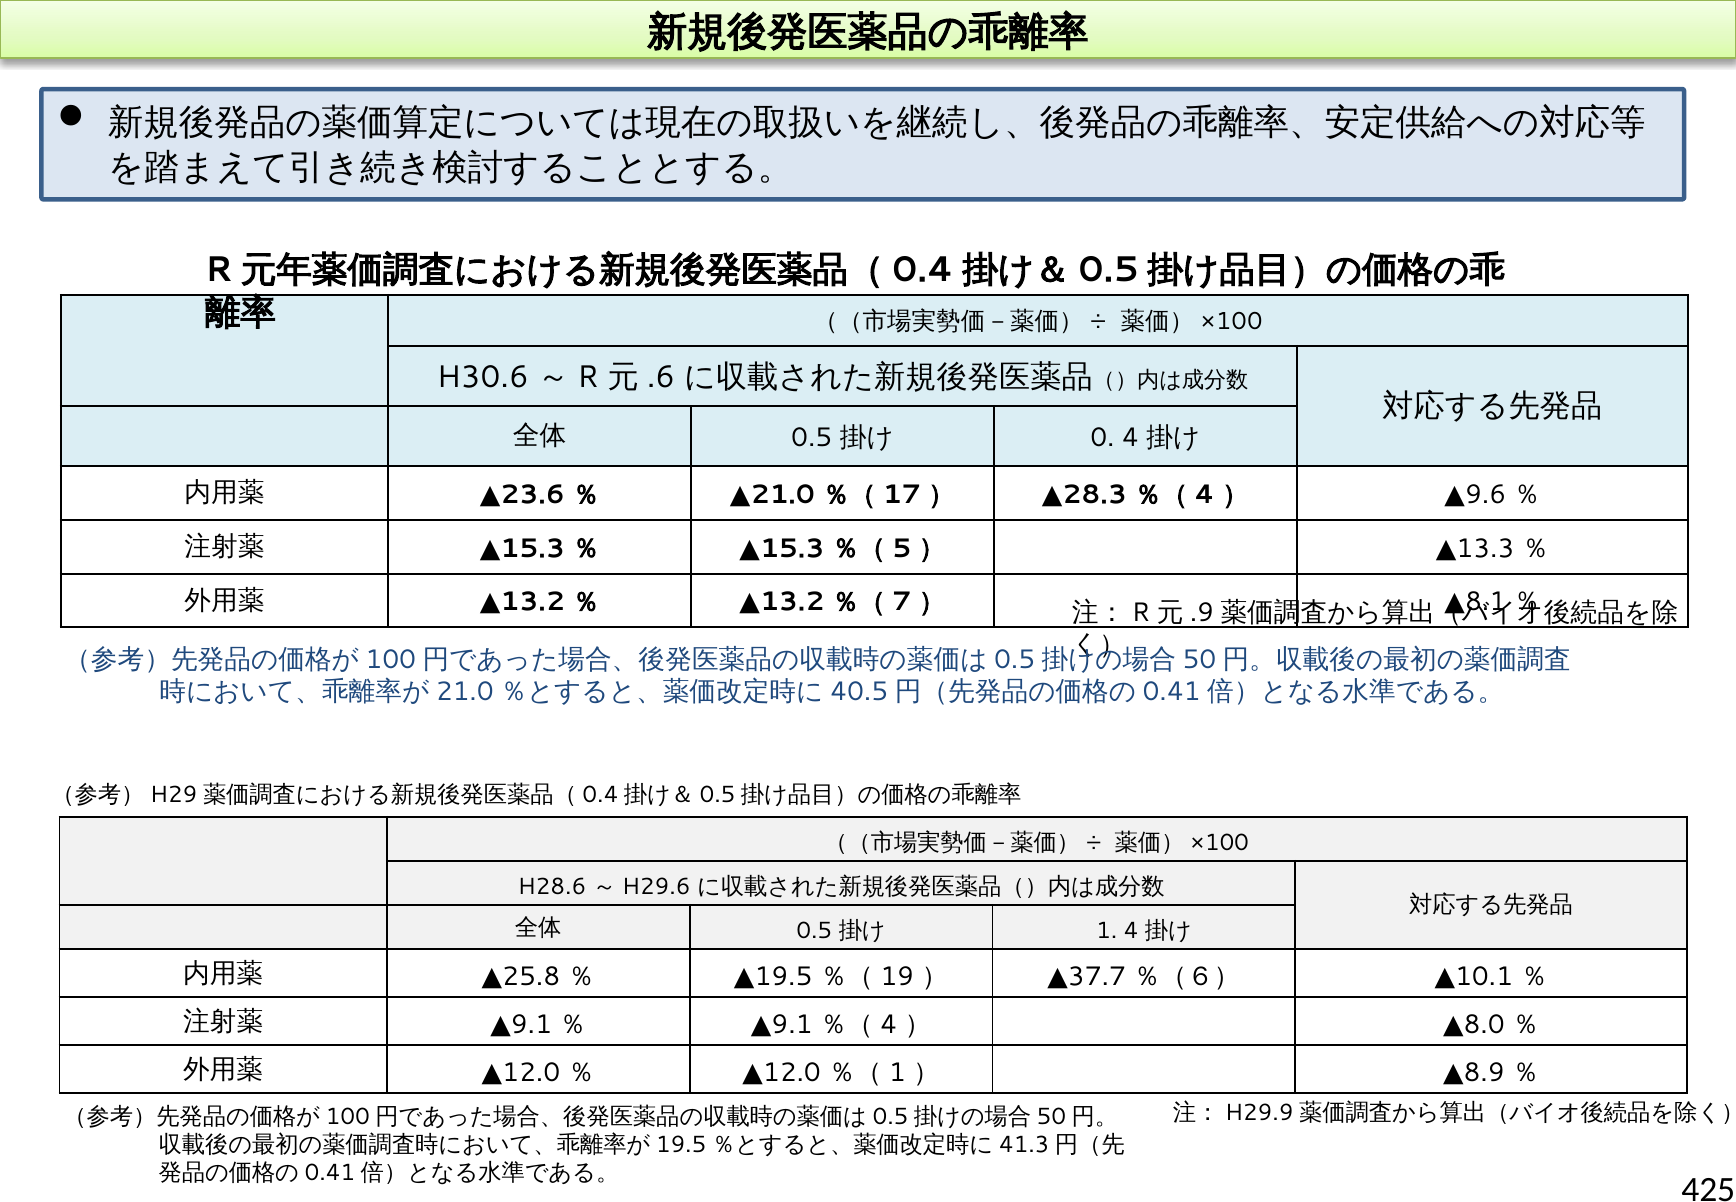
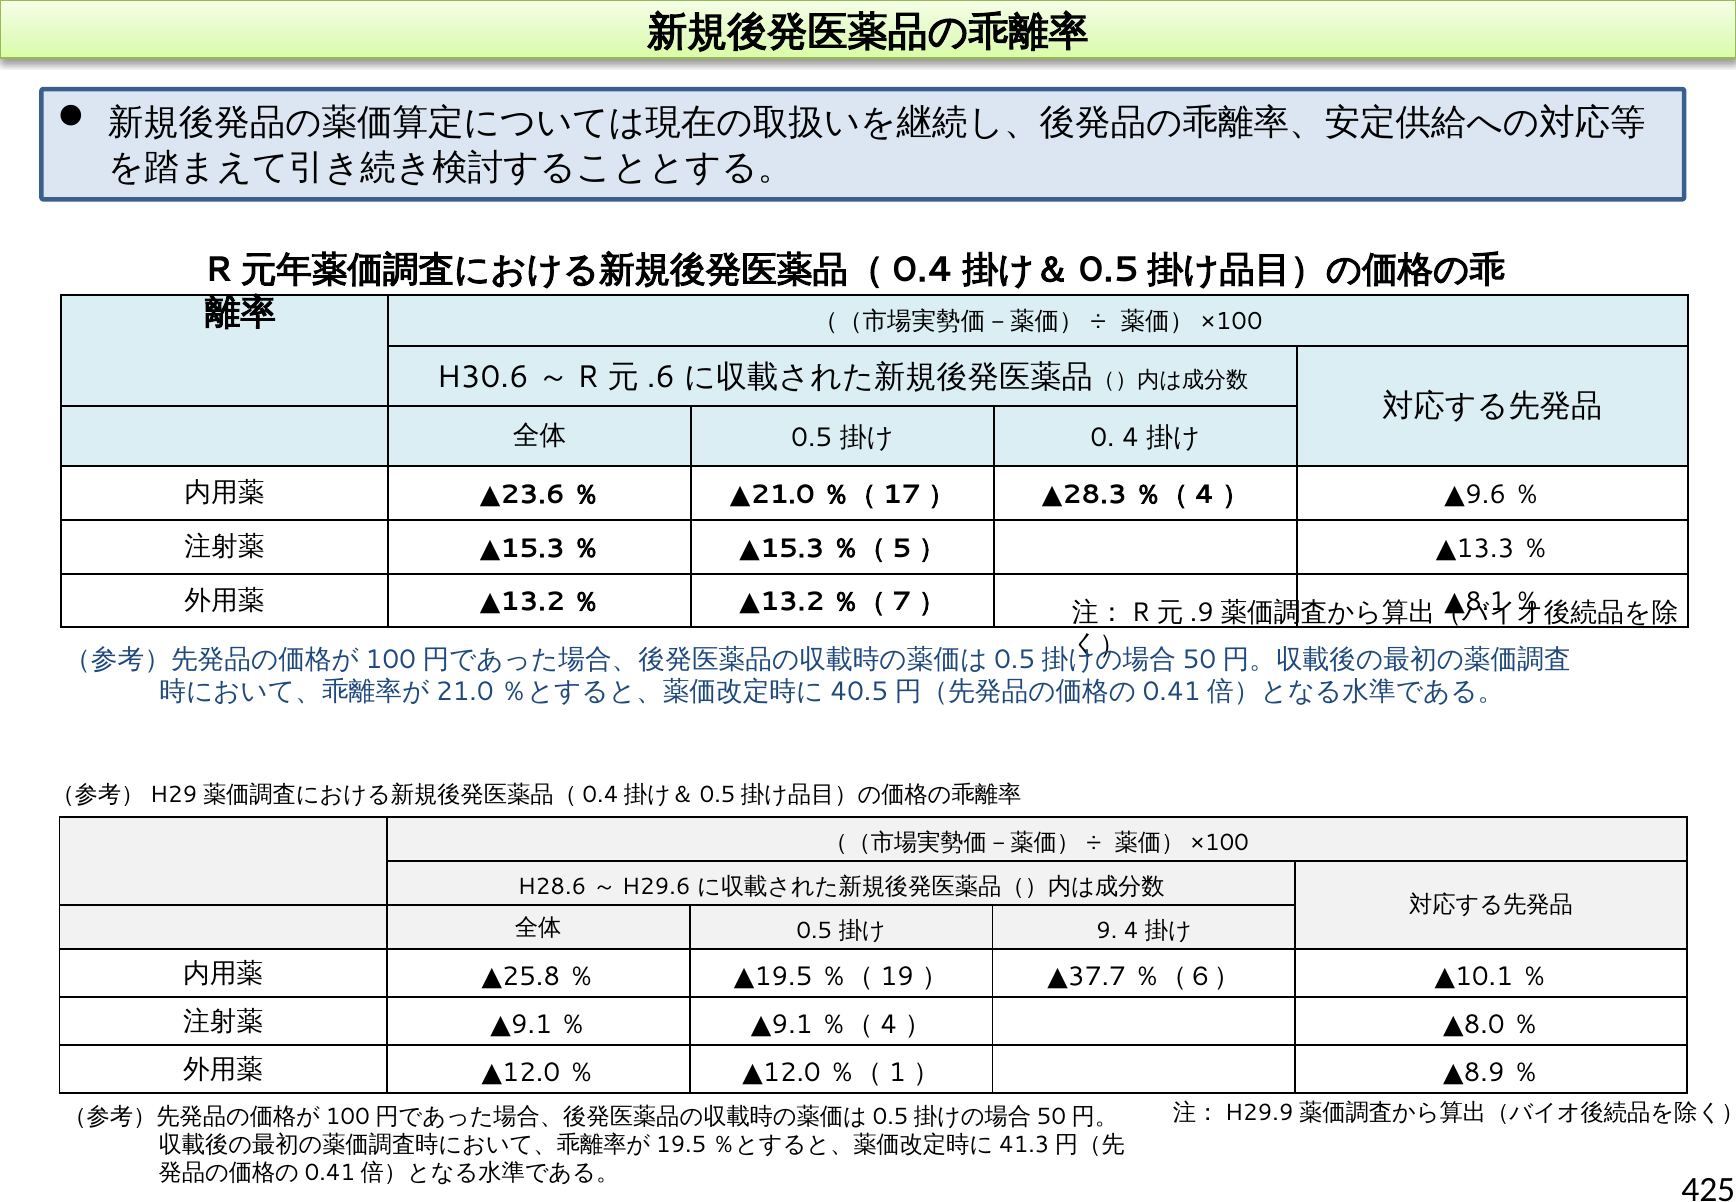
1 at (1107, 930): 1 -> 9
